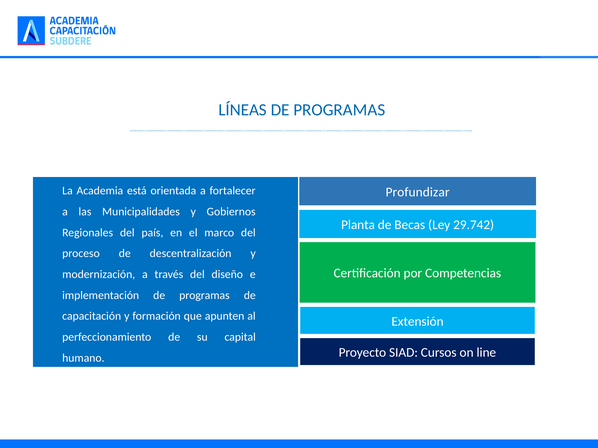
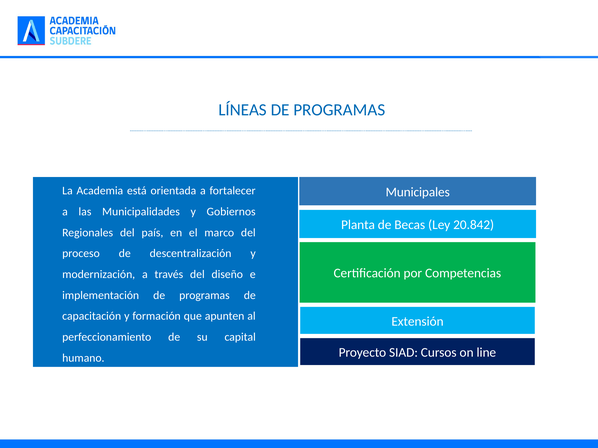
Profundizar: Profundizar -> Municipales
29.742: 29.742 -> 20.842
